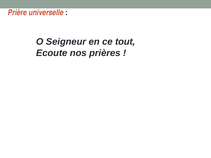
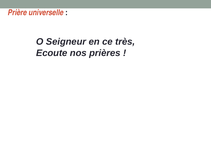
tout: tout -> très
